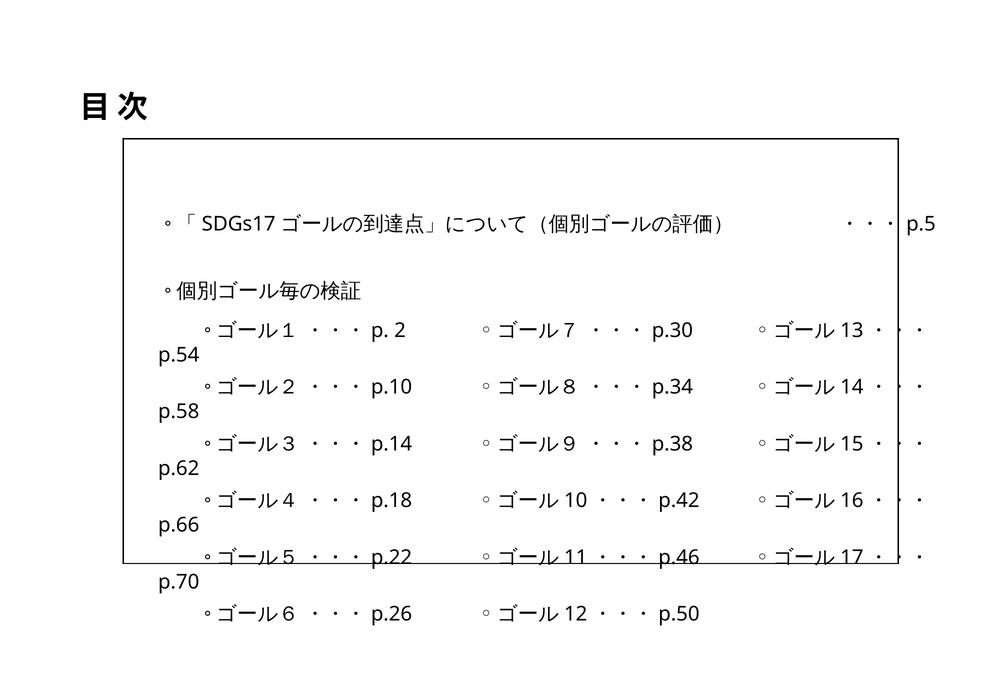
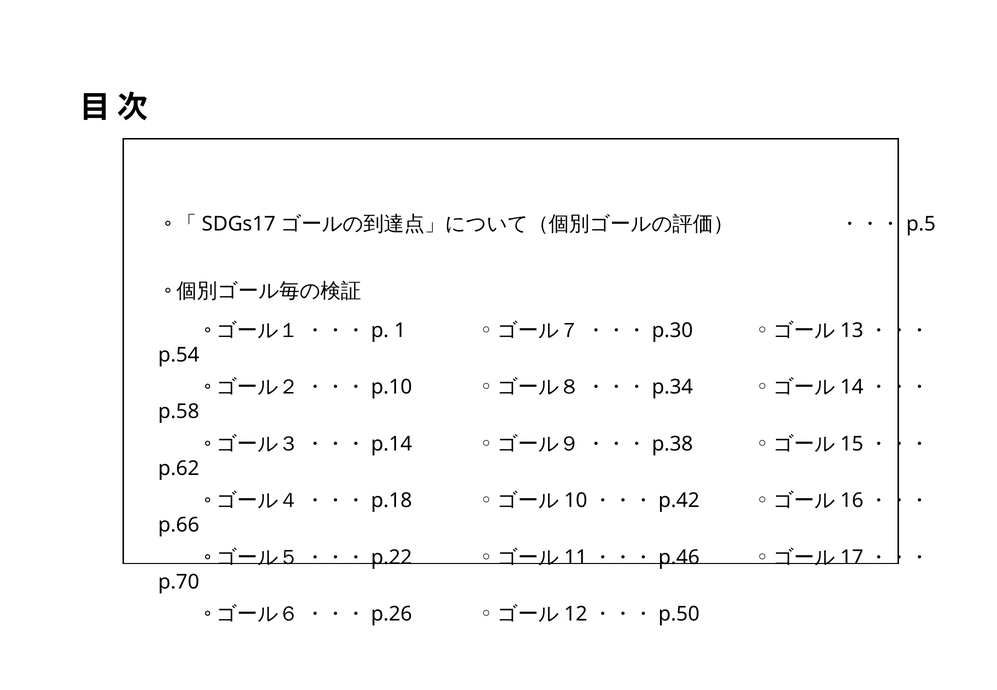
2: 2 -> 1
